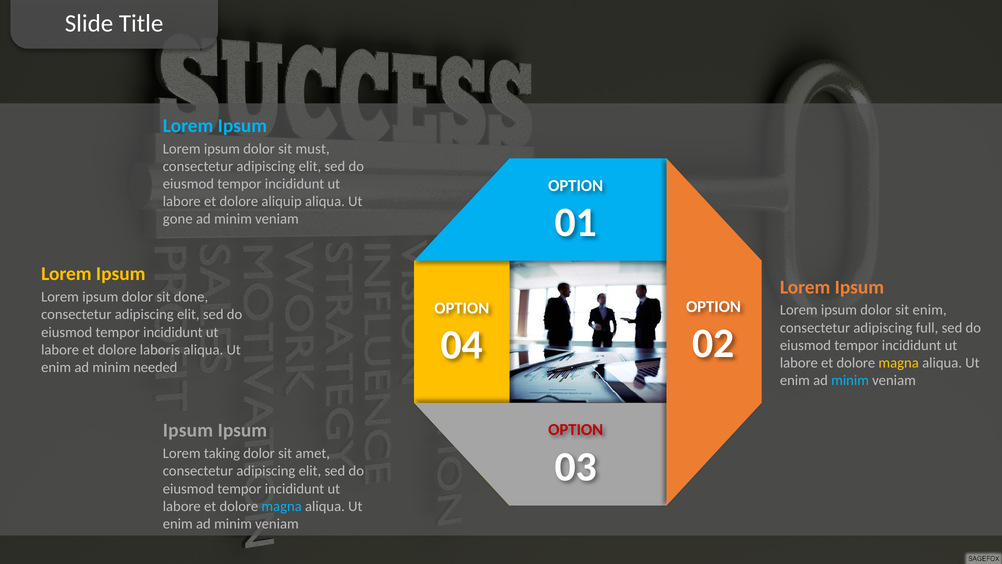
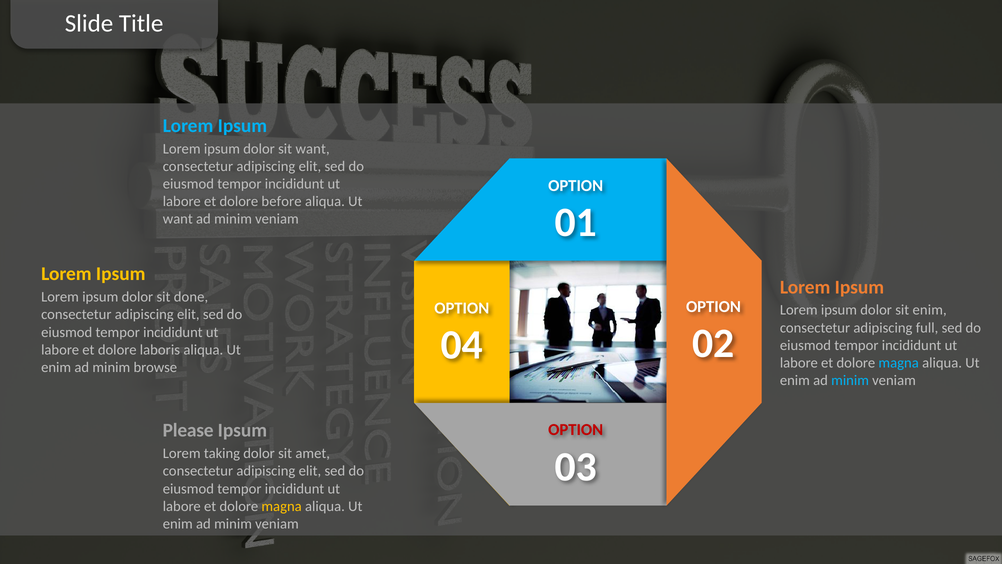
sit must: must -> want
aliquip: aliquip -> before
gone at (178, 219): gone -> want
magna at (899, 363) colour: yellow -> light blue
needed: needed -> browse
Ipsum at (188, 430): Ipsum -> Please
magna at (282, 506) colour: light blue -> yellow
